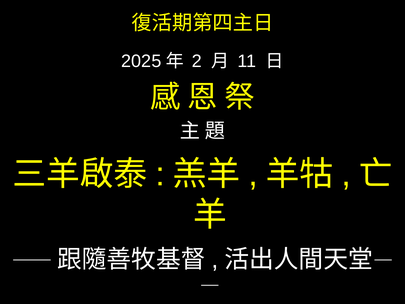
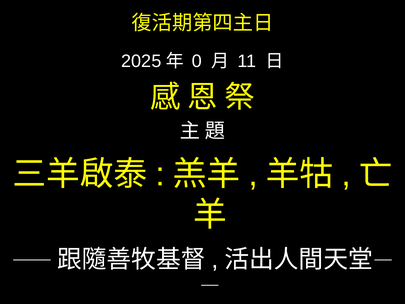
2: 2 -> 0
